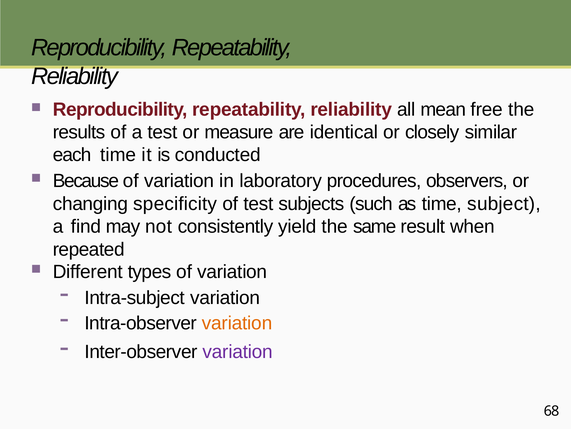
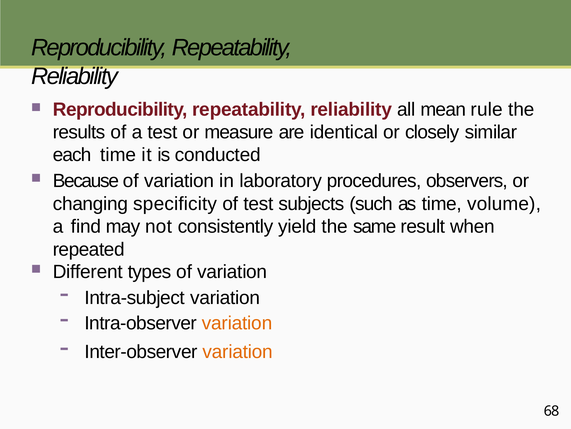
free: free -> rule
subject: subject -> volume
variation at (238, 351) colour: purple -> orange
